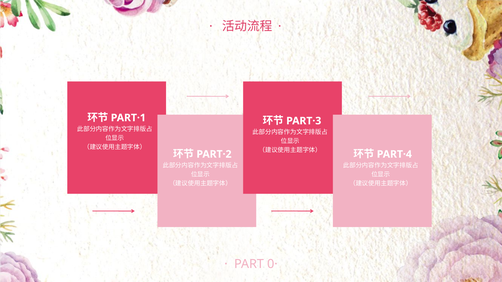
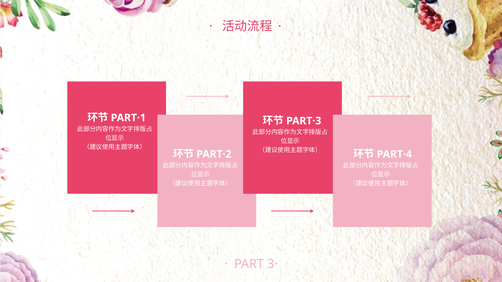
0·: 0· -> 3·
